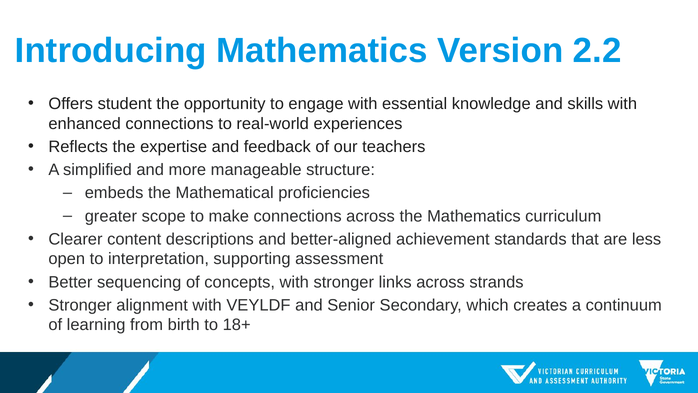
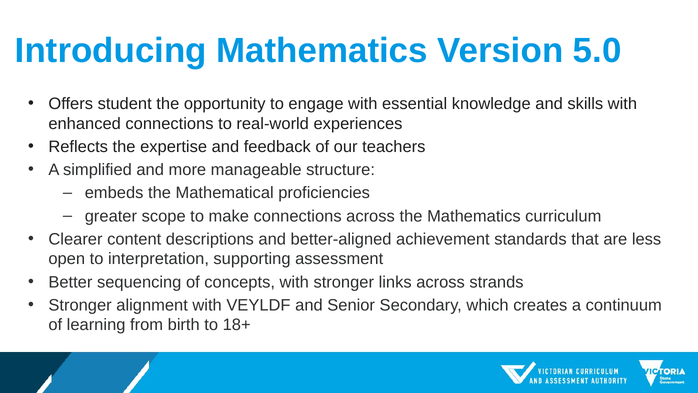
2.2: 2.2 -> 5.0
